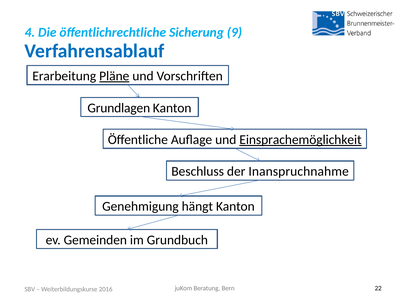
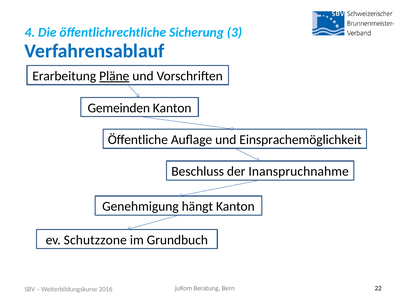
9: 9 -> 3
Grundlagen: Grundlagen -> Gemeinden
Einsprachemöglichkeit underline: present -> none
Gemeinden: Gemeinden -> Schutzzone
